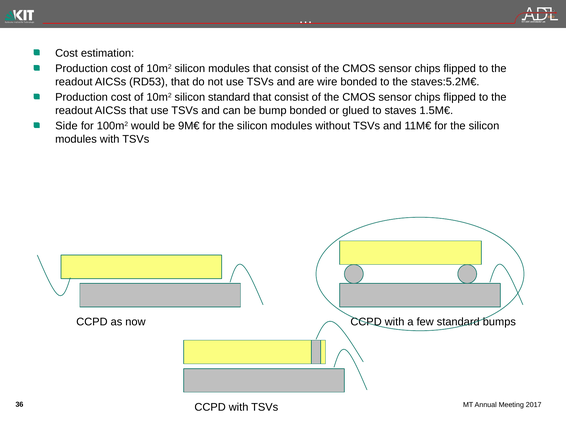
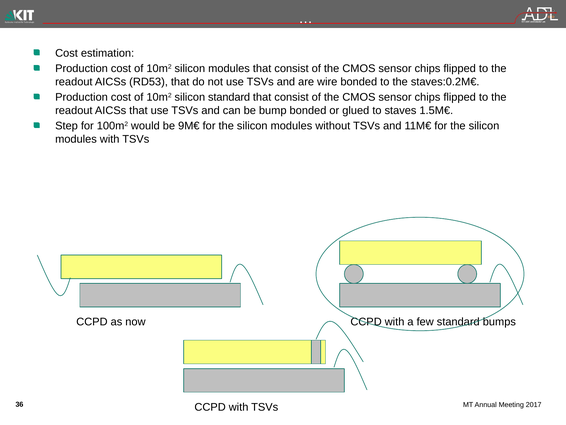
staves:5.2M€: staves:5.2M€ -> staves:0.2M€
Side: Side -> Step
